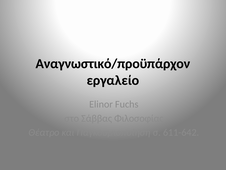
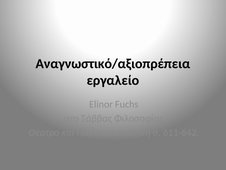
Αναγνωστικό/προϋπάρχον: Αναγνωστικό/προϋπάρχον -> Αναγνωστικό/αξιοπρέπεια
